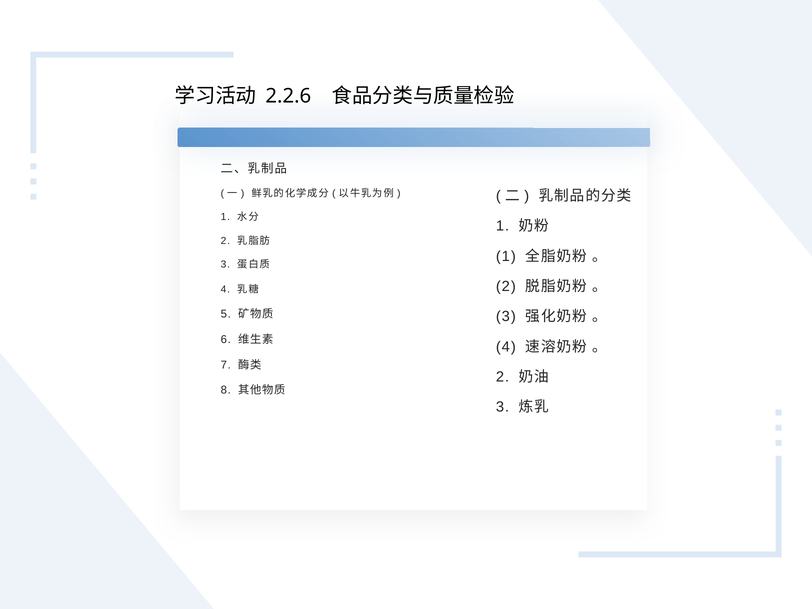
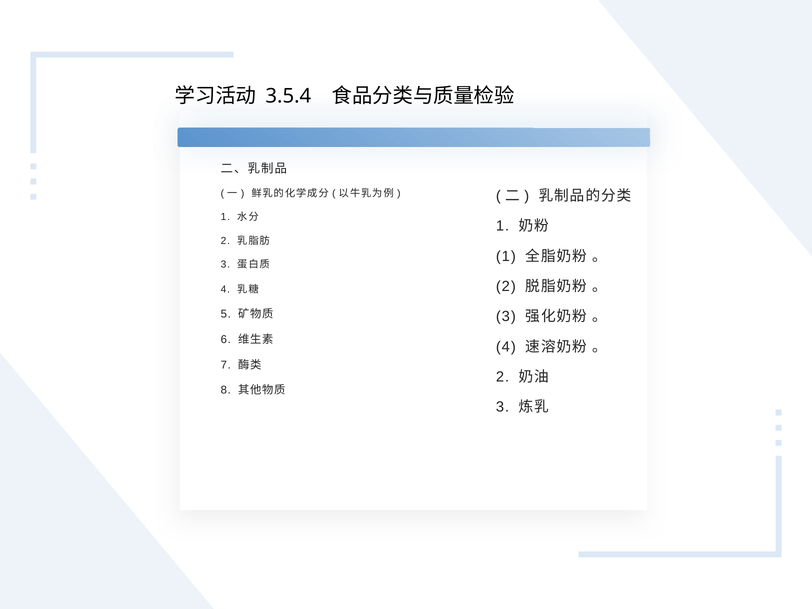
2.2.6: 2.2.6 -> 3.5.4
